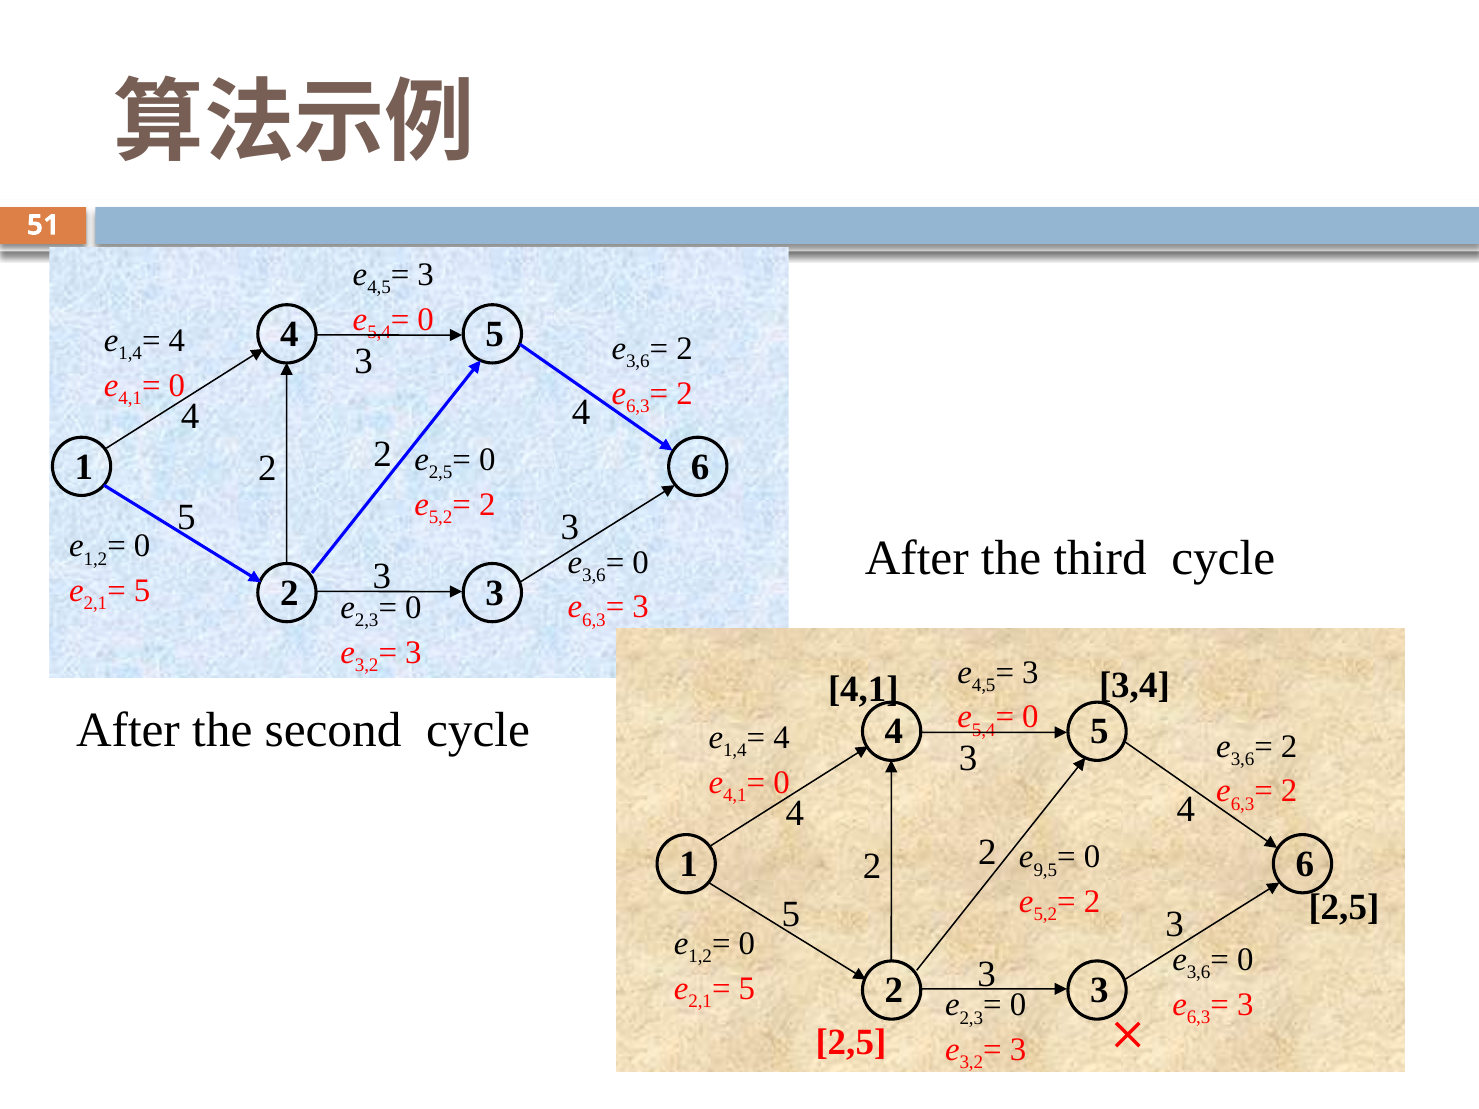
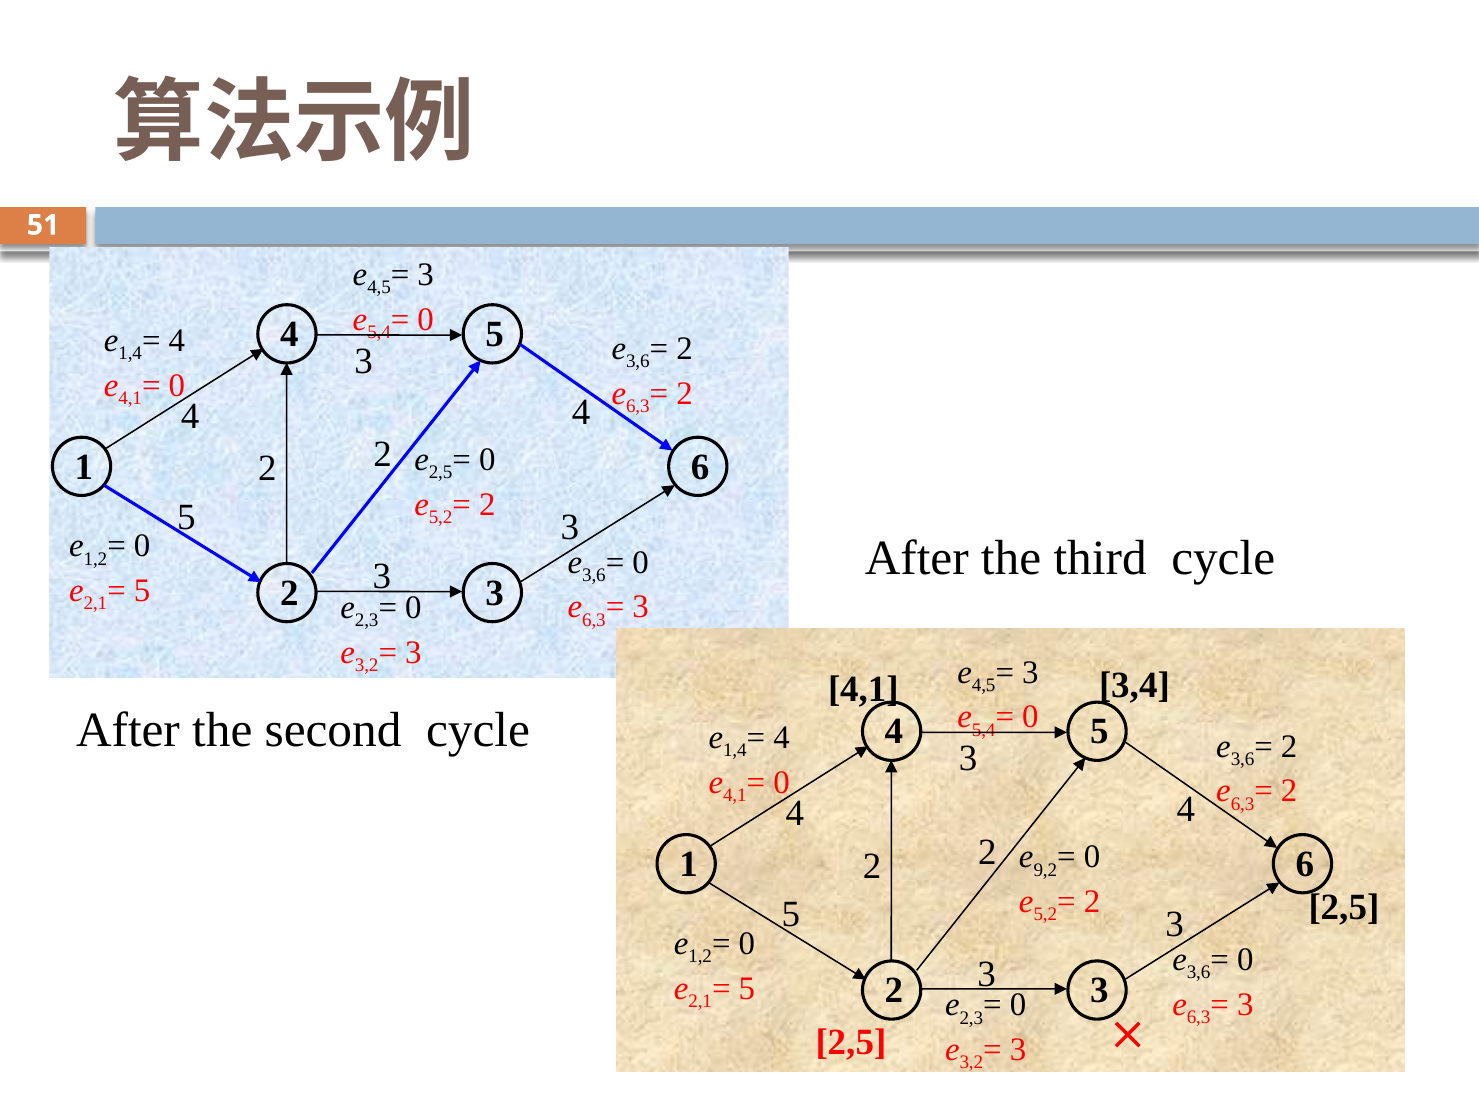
9,5: 9,5 -> 9,2
